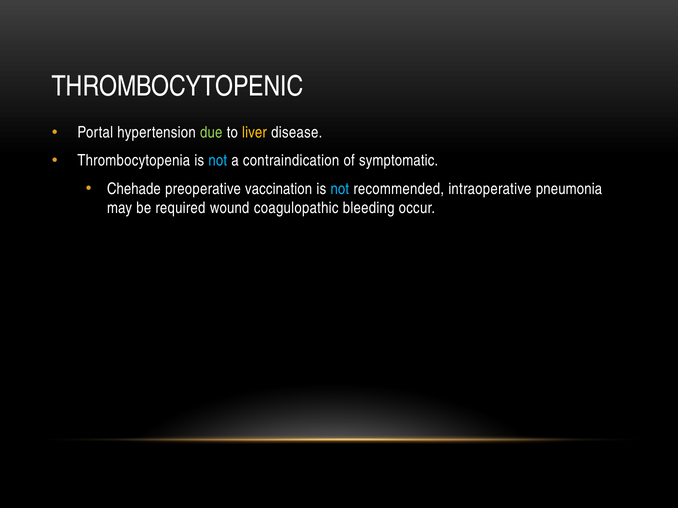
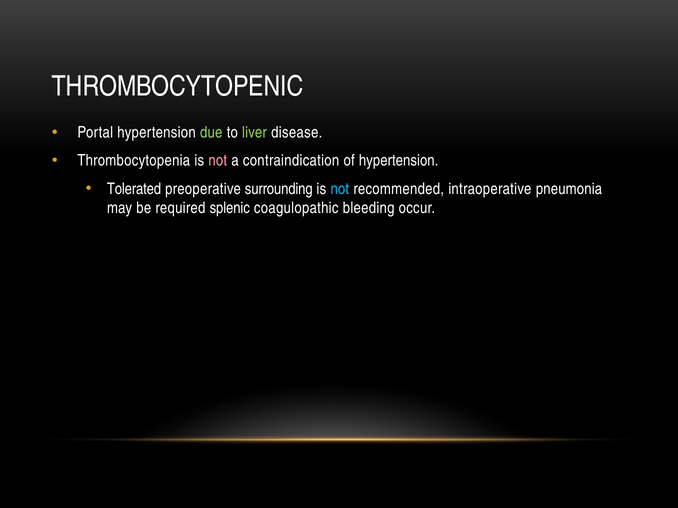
liver colour: yellow -> light green
not at (218, 161) colour: light blue -> pink
of symptomatic: symptomatic -> hypertension
Chehade: Chehade -> Tolerated
vaccination: vaccination -> surrounding
wound: wound -> splenic
